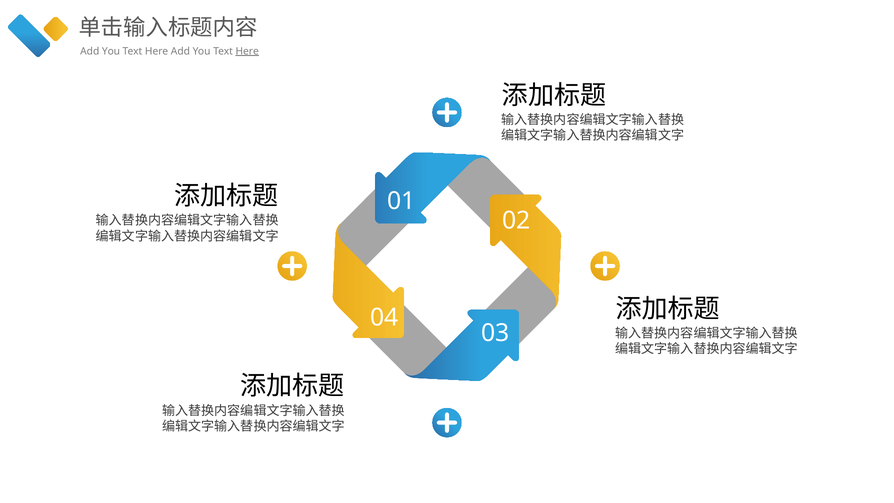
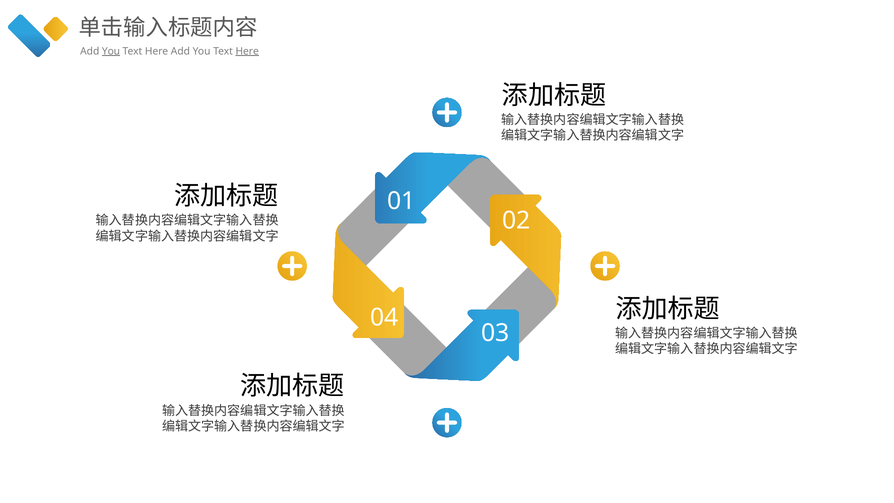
You at (111, 51) underline: none -> present
